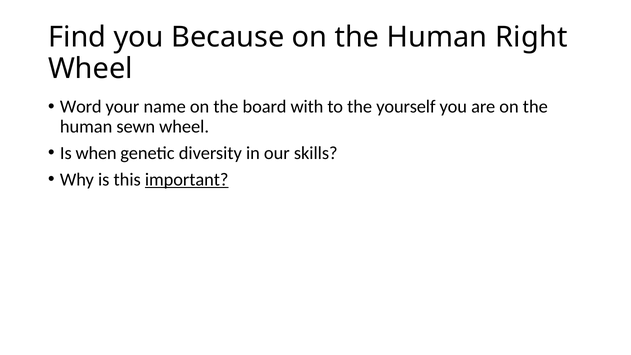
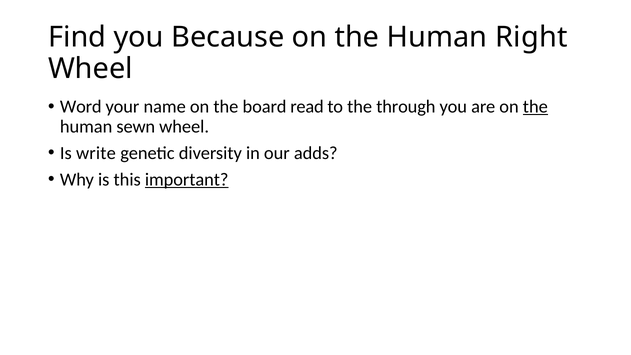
with: with -> read
yourself: yourself -> through
the at (535, 107) underline: none -> present
when: when -> write
skills: skills -> adds
